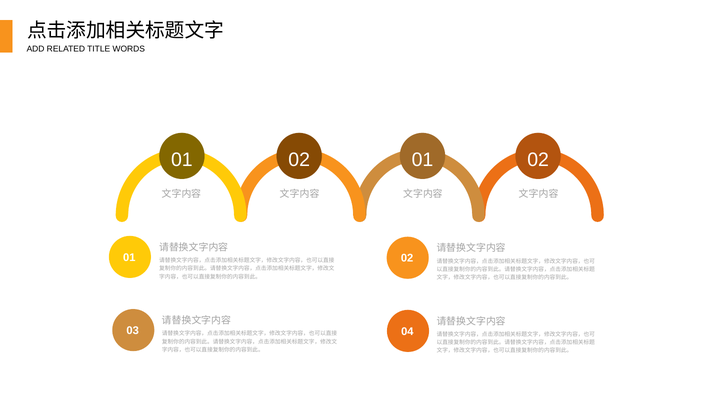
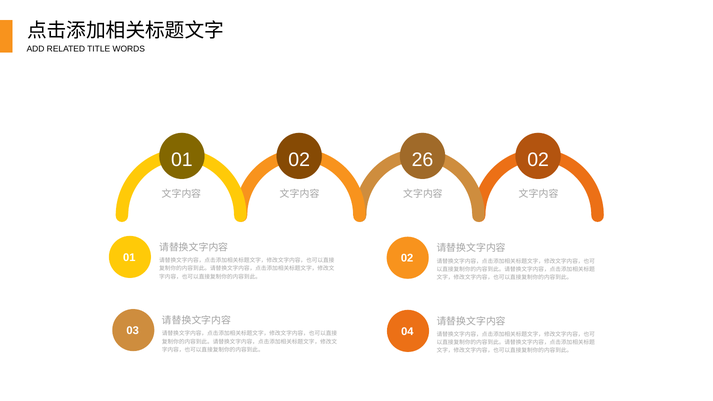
02 01: 01 -> 26
